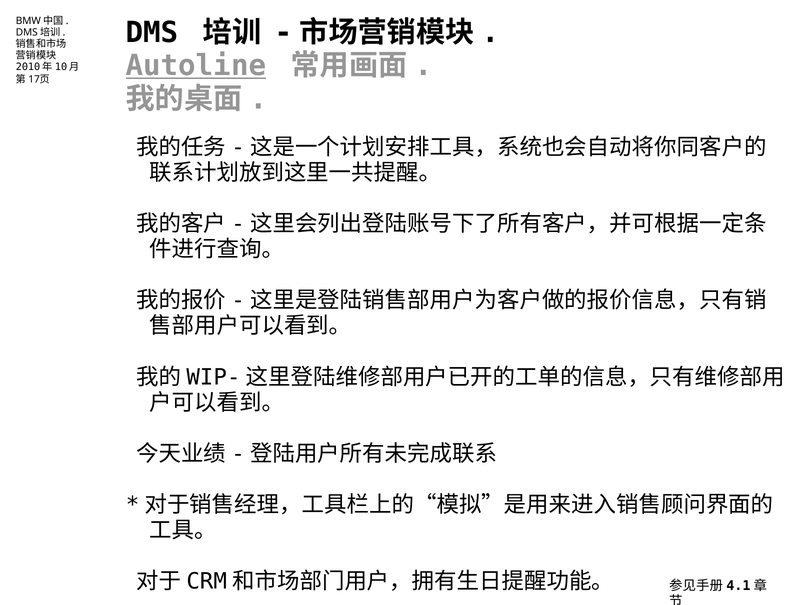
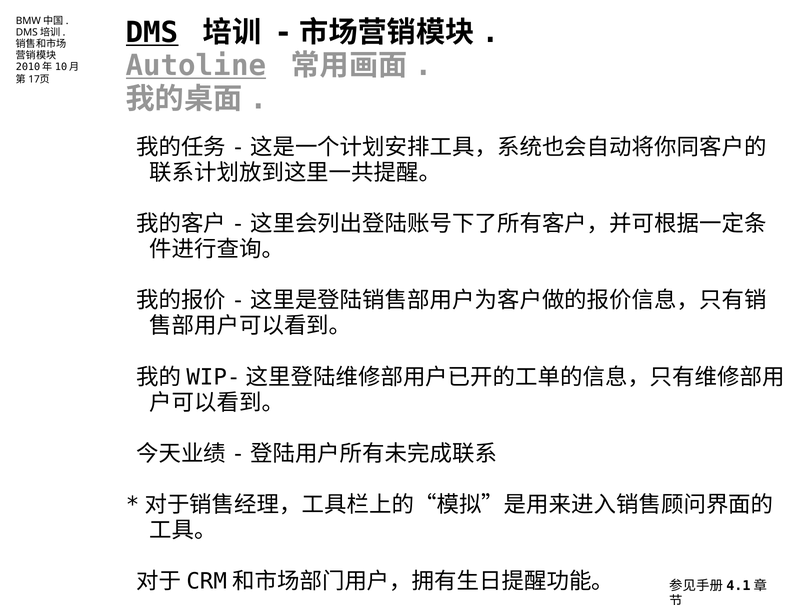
DMS underline: none -> present
